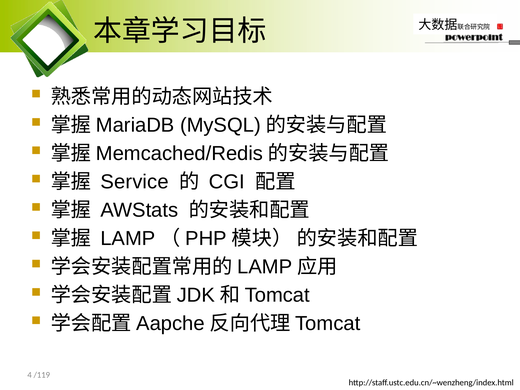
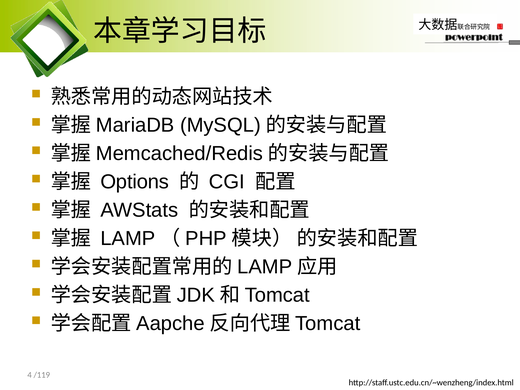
Service: Service -> Options
